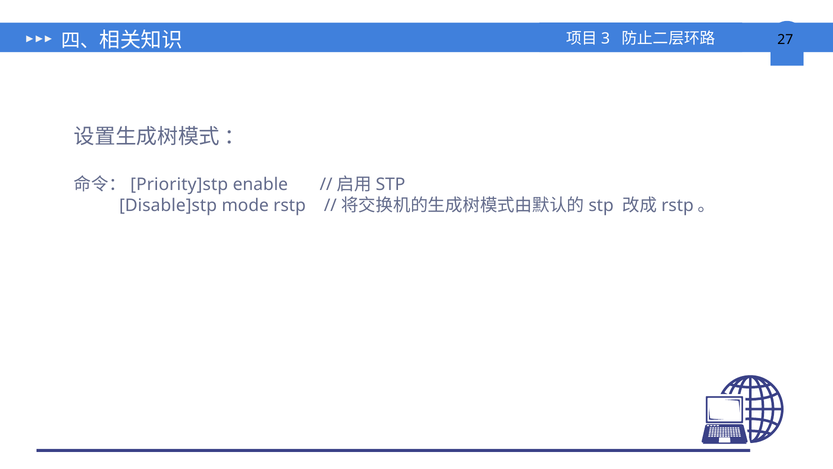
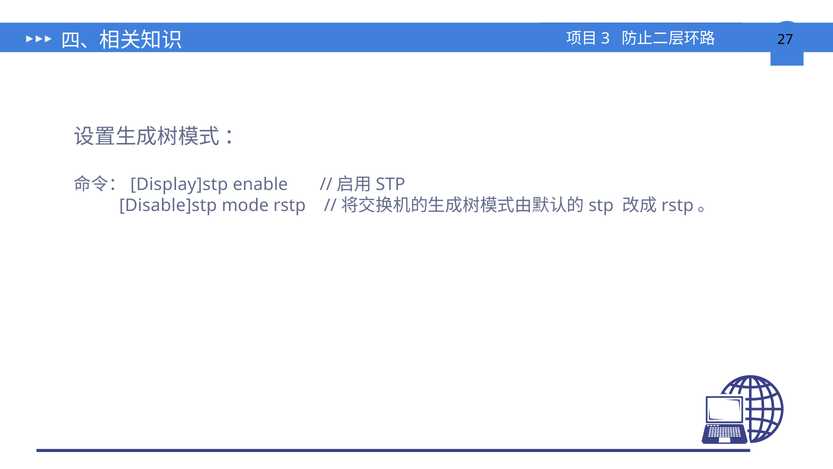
Priority]stp: Priority]stp -> Display]stp
